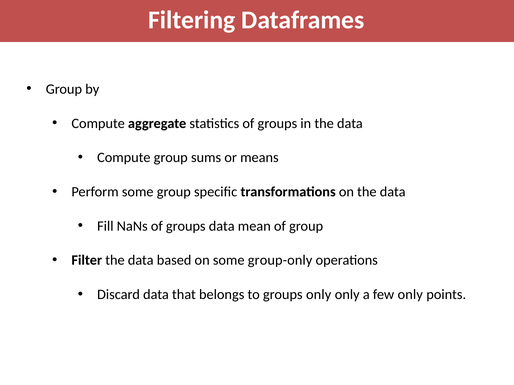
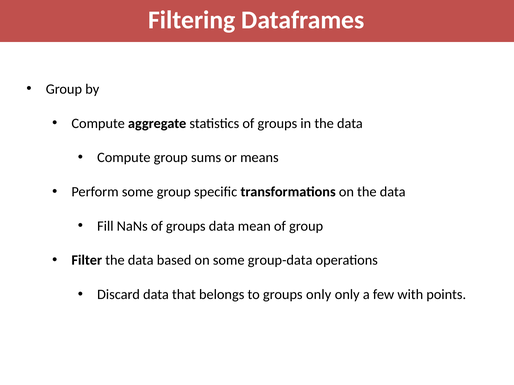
group-only: group-only -> group-data
few only: only -> with
